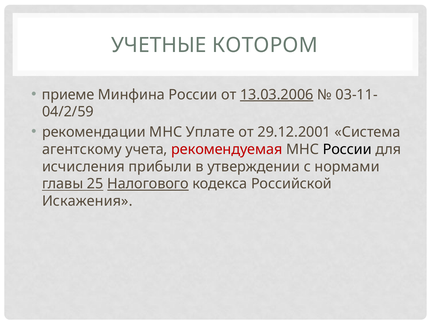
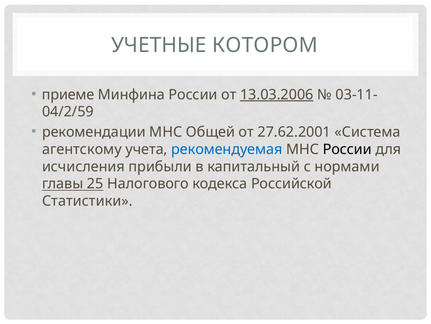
Уплате: Уплате -> Общей
29.12.2001: 29.12.2001 -> 27.62.2001
рекомендуемая colour: red -> blue
утверждении: утверждении -> капитальный
Налогового underline: present -> none
Искажения: Искажения -> Статистики
